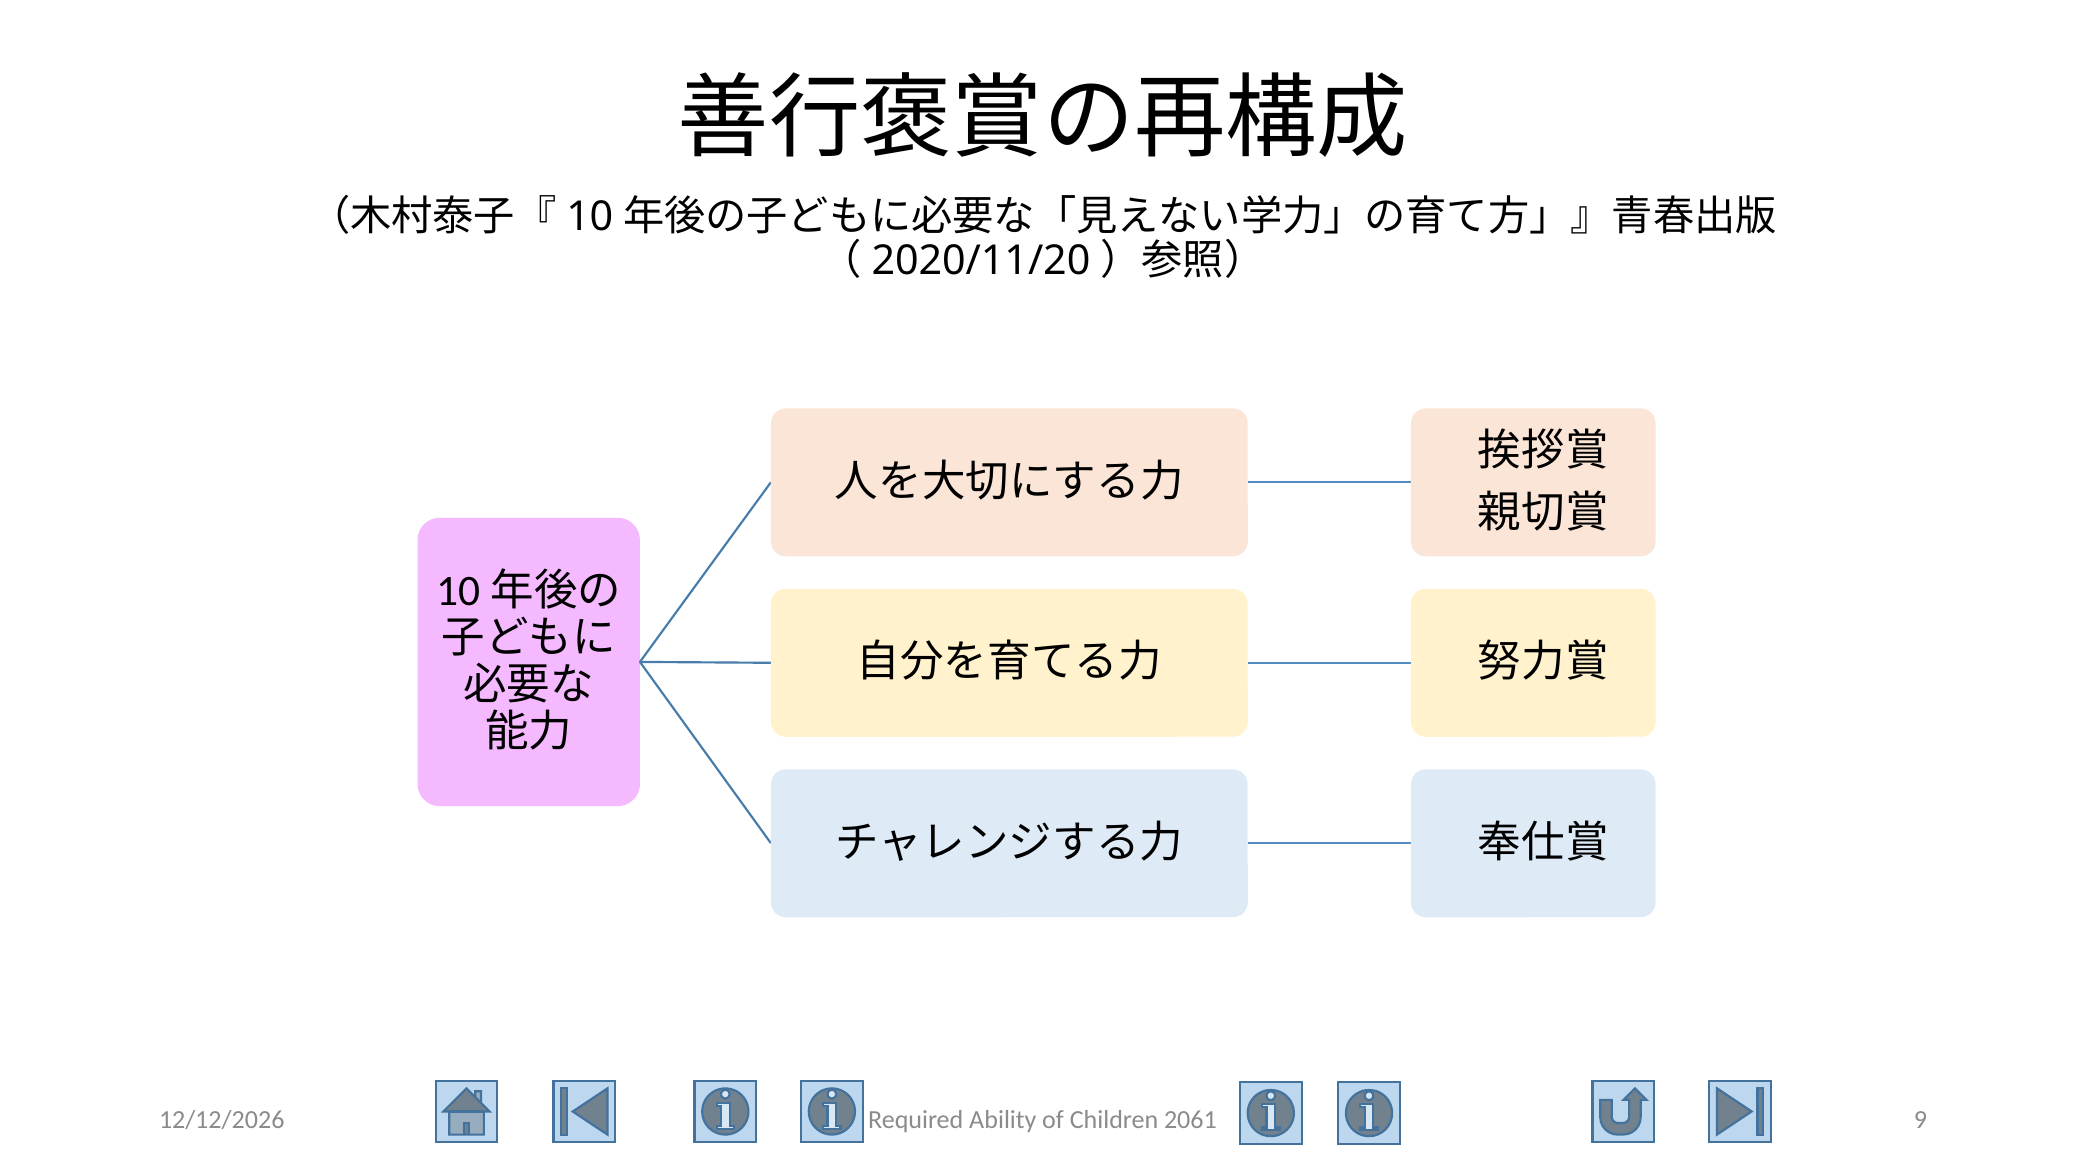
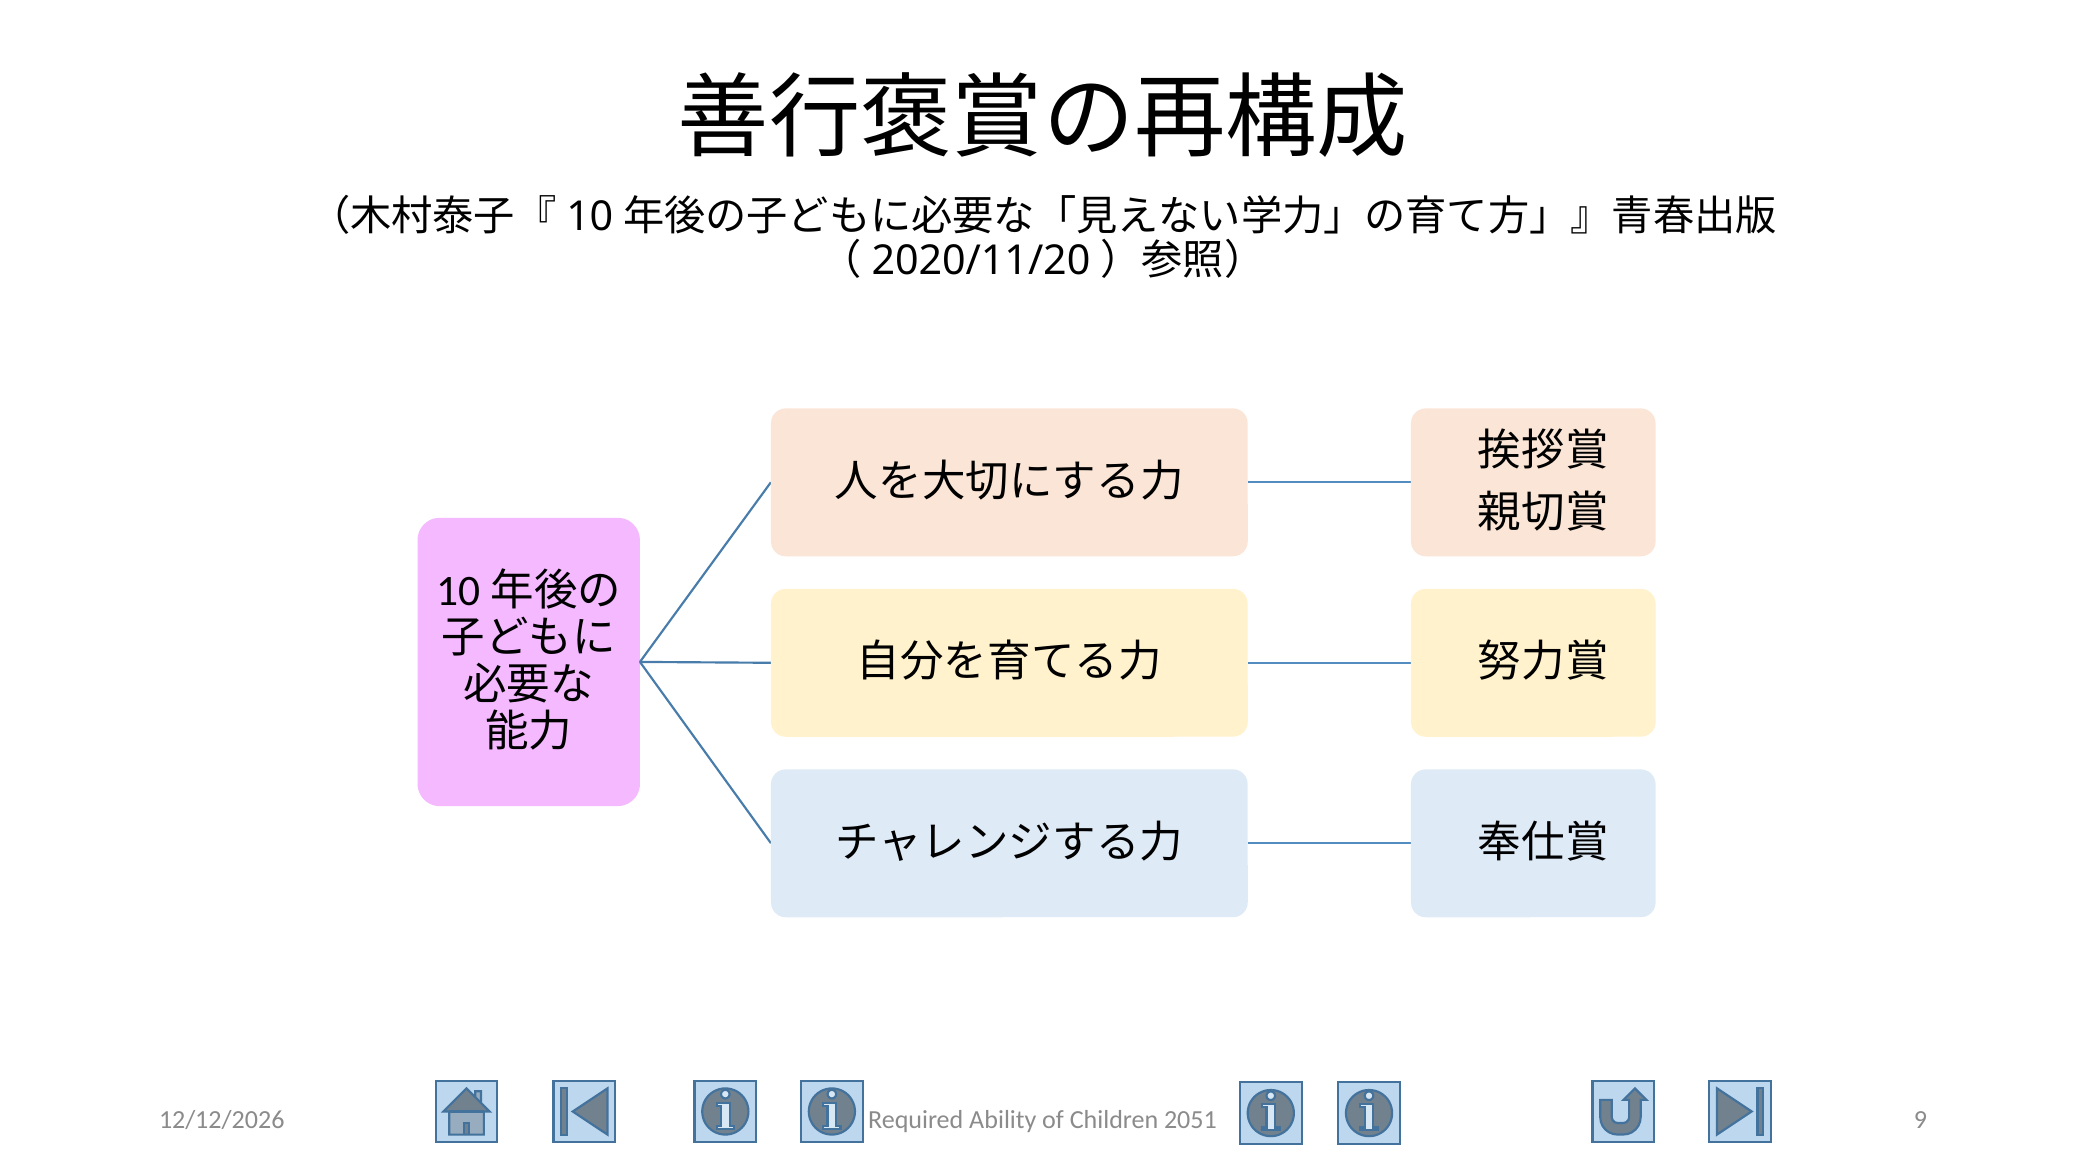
2061: 2061 -> 2051
